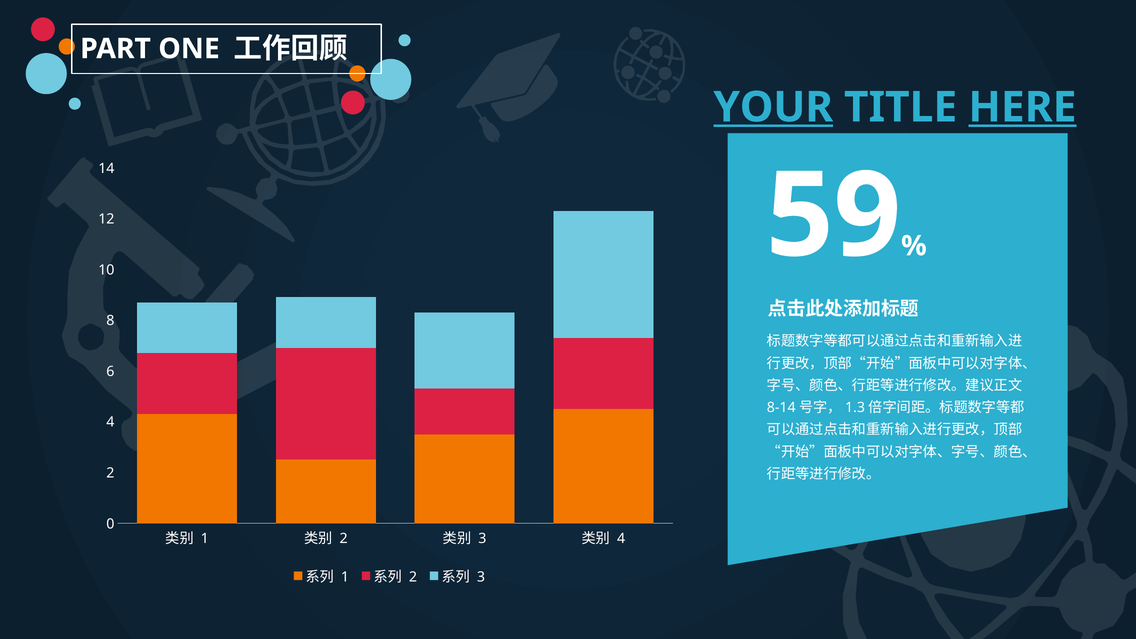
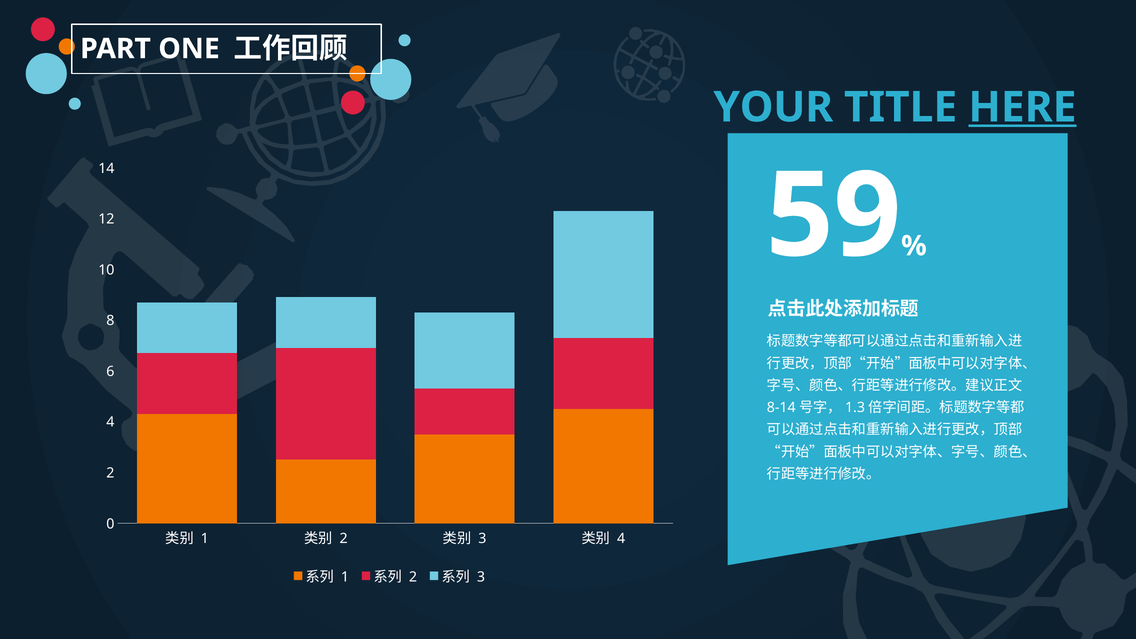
YOUR underline: present -> none
